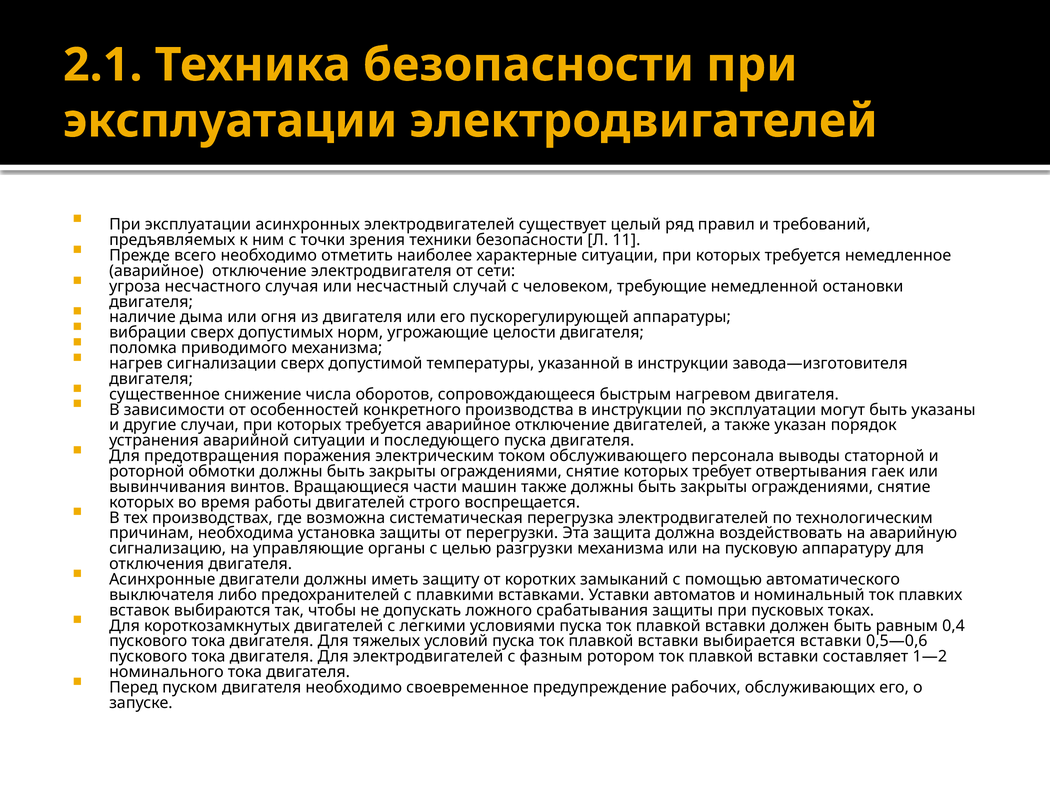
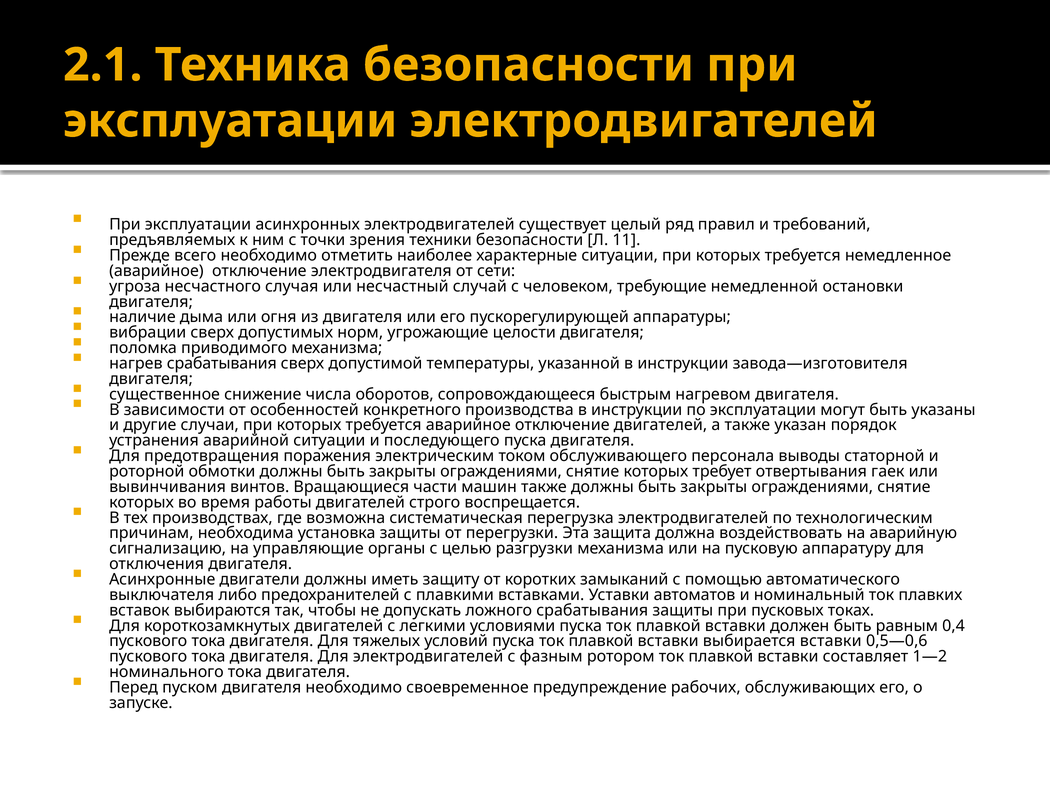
нагрев сигнализации: сигнализации -> срабатывания
